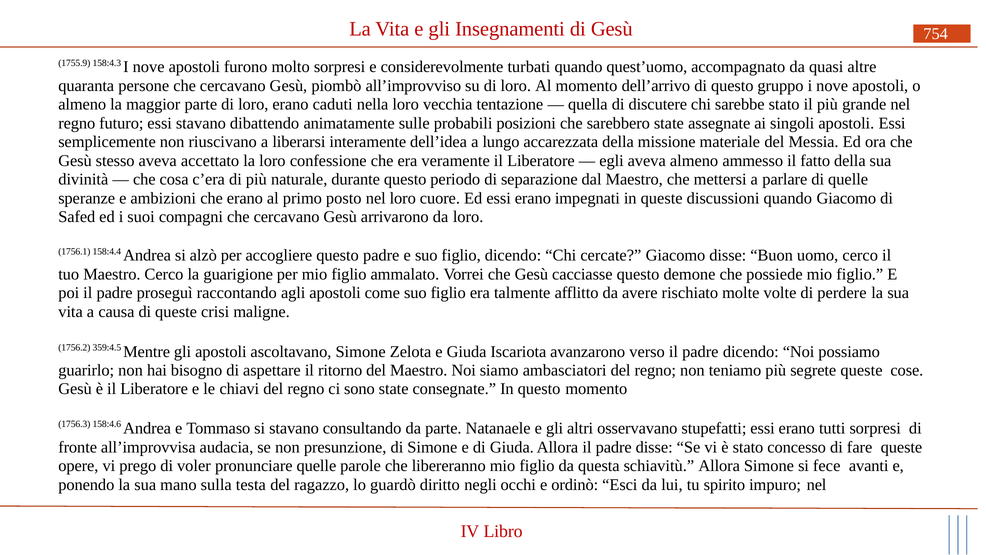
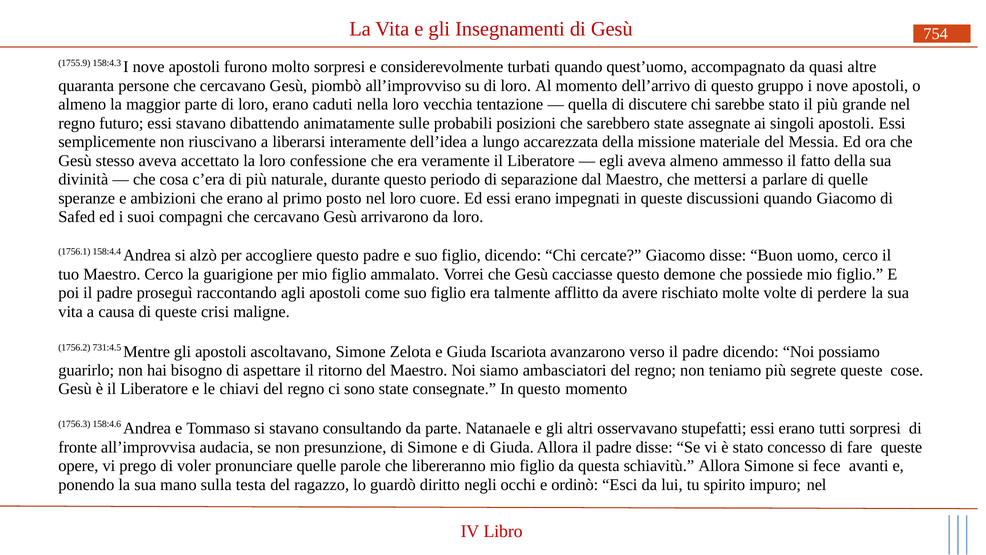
359:4.5: 359:4.5 -> 731:4.5
